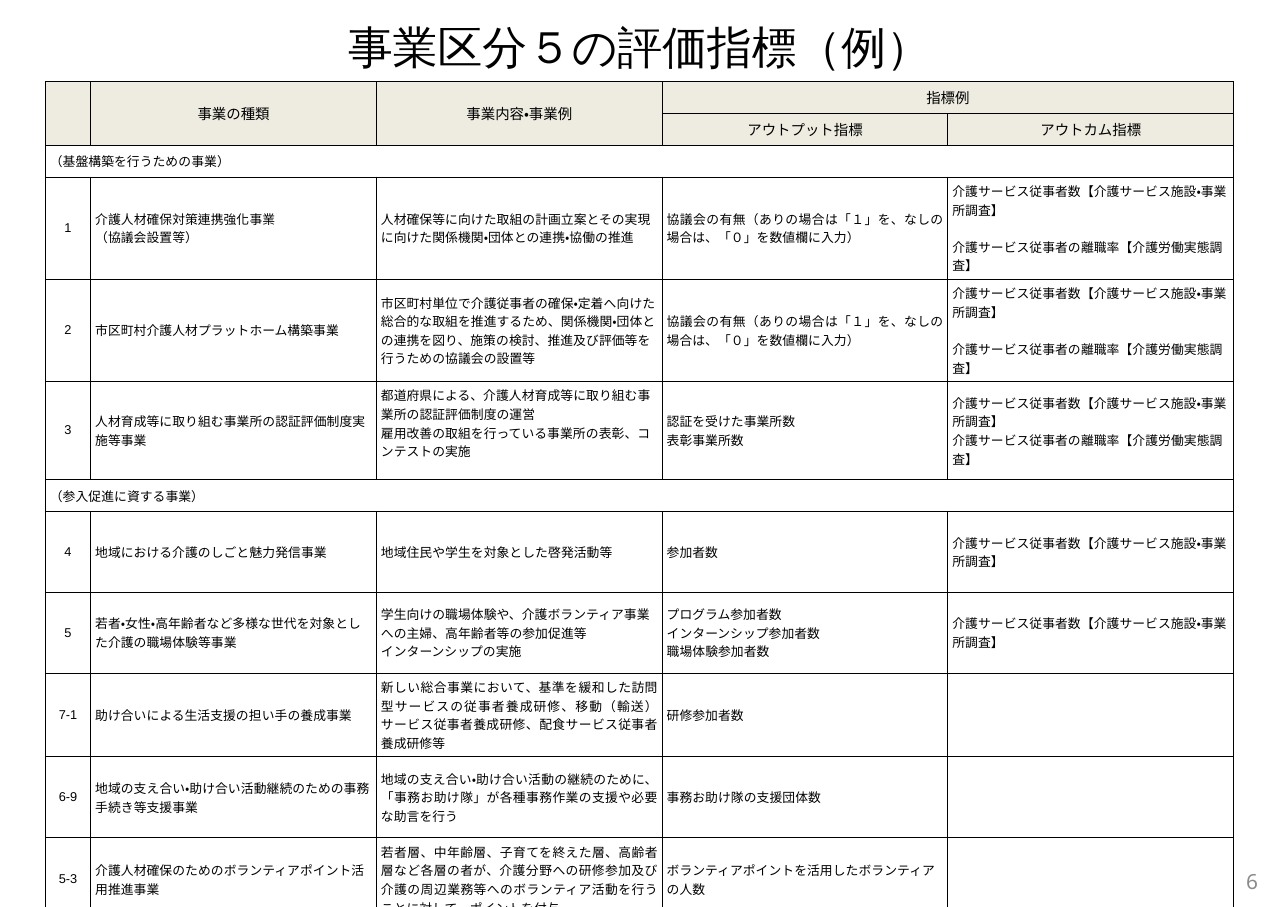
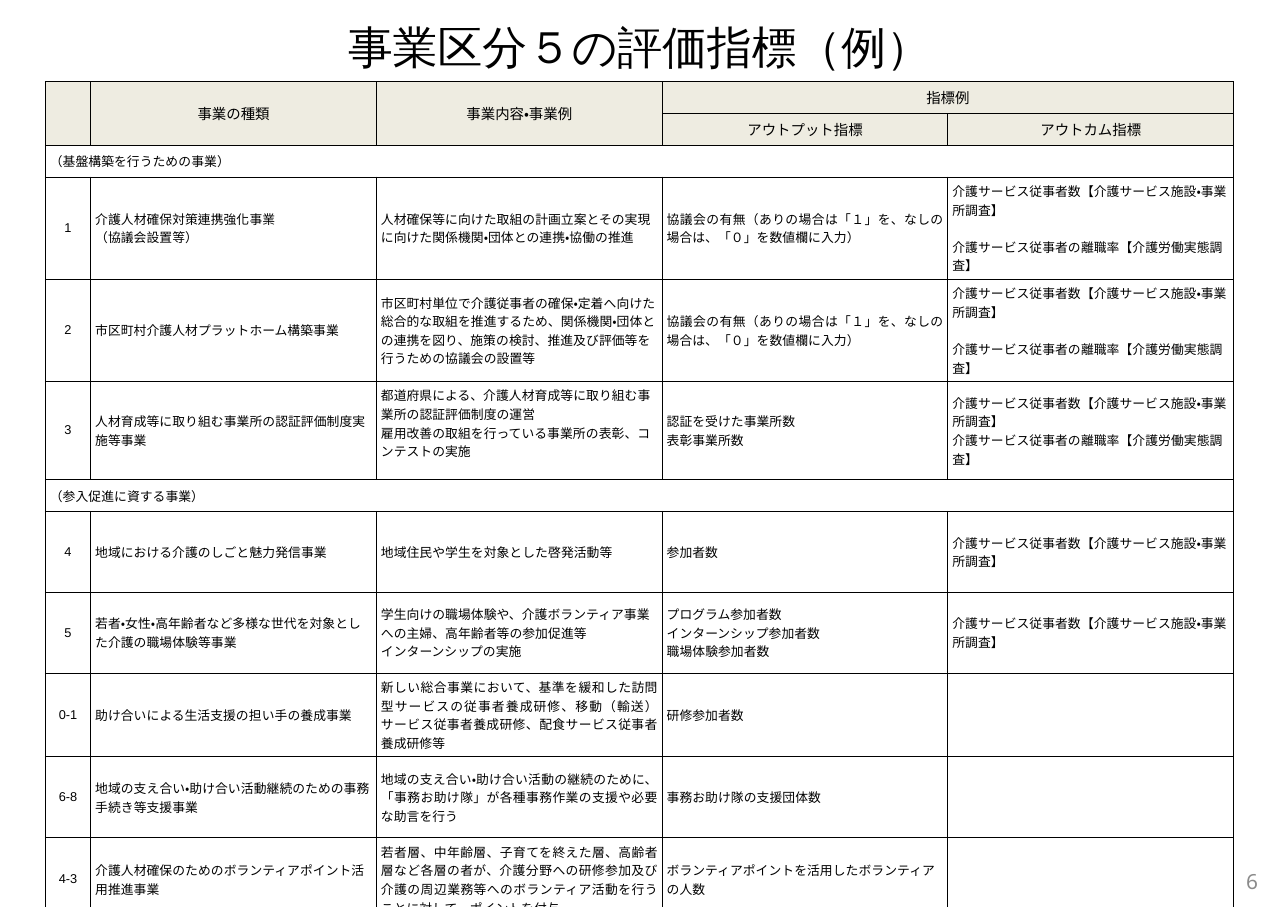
7-1: 7-1 -> 0-1
6-9: 6-9 -> 6-8
5-3: 5-3 -> 4-3
